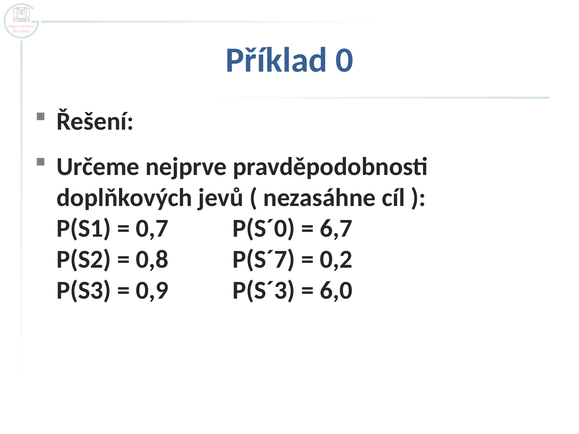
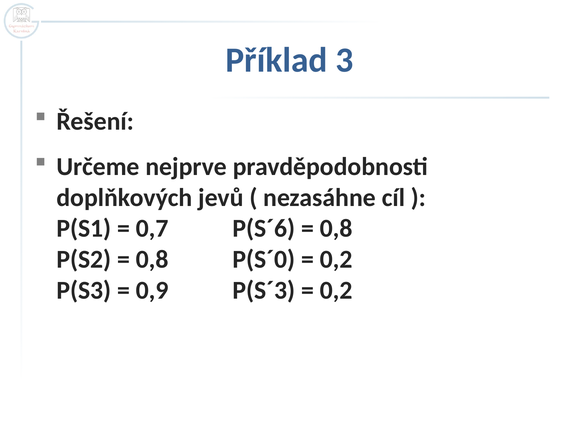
0: 0 -> 3
P(S´0: P(S´0 -> P(S´6
6,7 at (336, 229): 6,7 -> 0,8
P(S´7: P(S´7 -> P(S´0
6,0 at (336, 290): 6,0 -> 0,2
